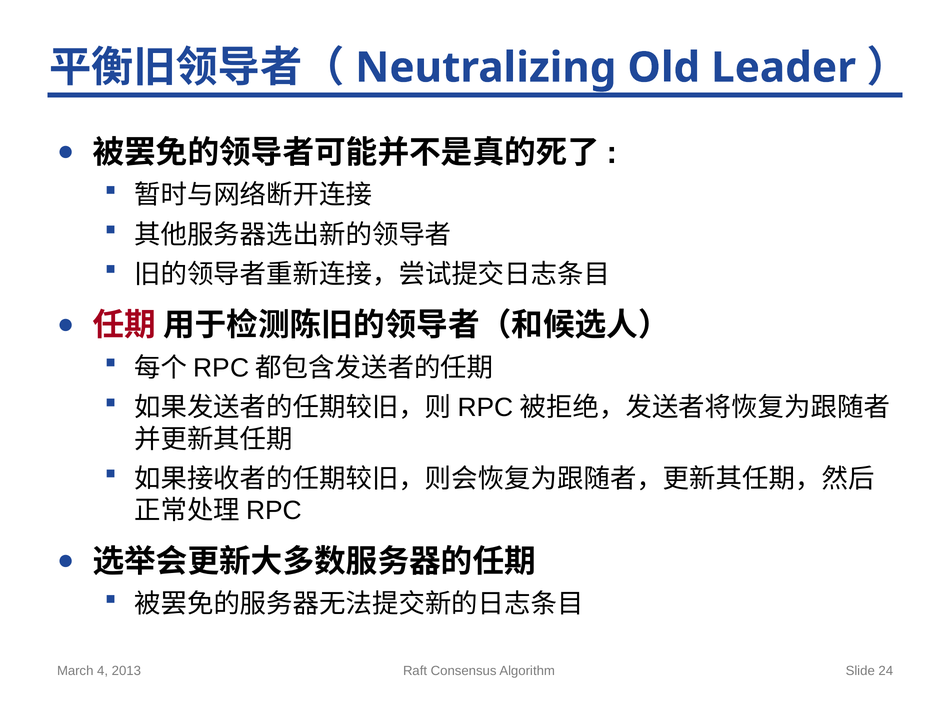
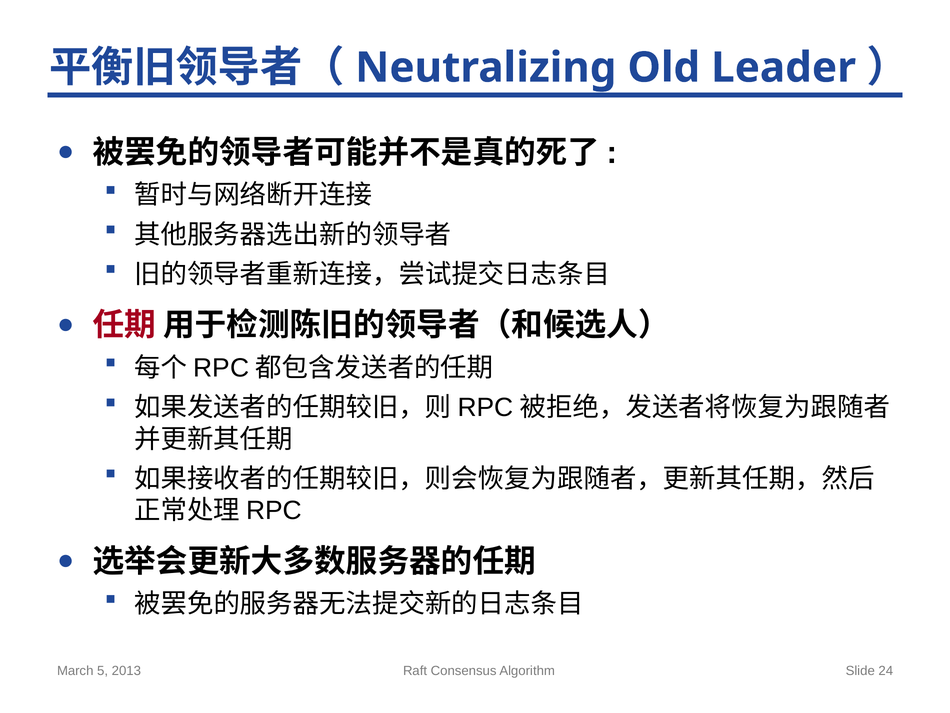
4: 4 -> 5
